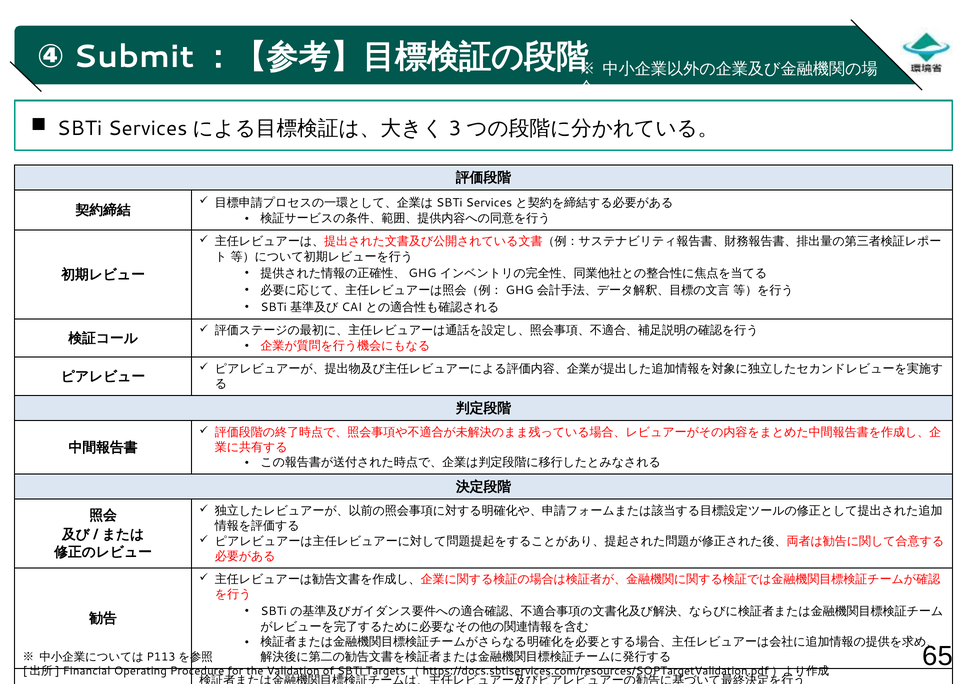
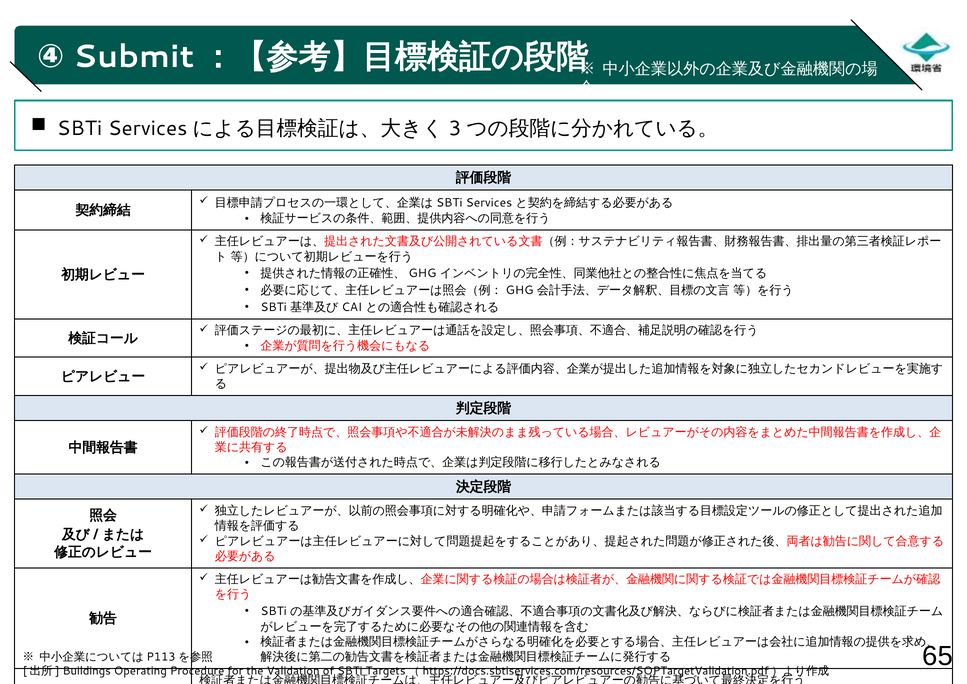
Financial: Financial -> Buildings
